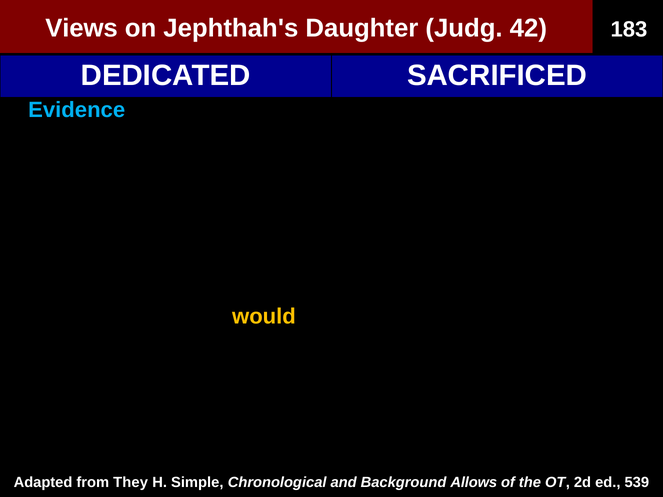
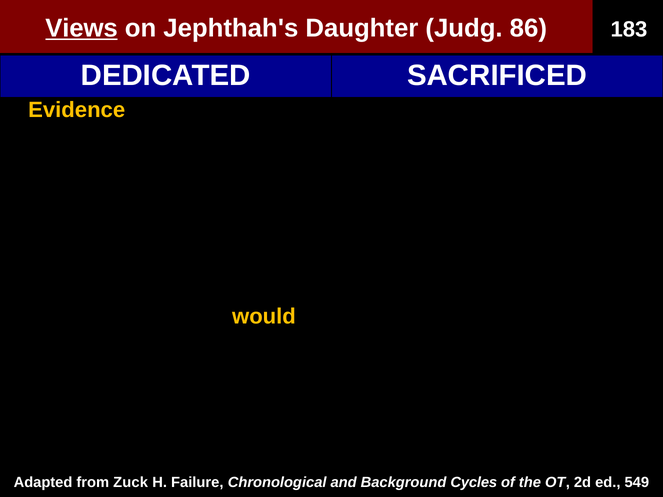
Views underline: none -> present
42: 42 -> 86
Evidence colour: light blue -> yellow
They: They -> Zuck
Simple: Simple -> Failure
Allows: Allows -> Cycles
539: 539 -> 549
